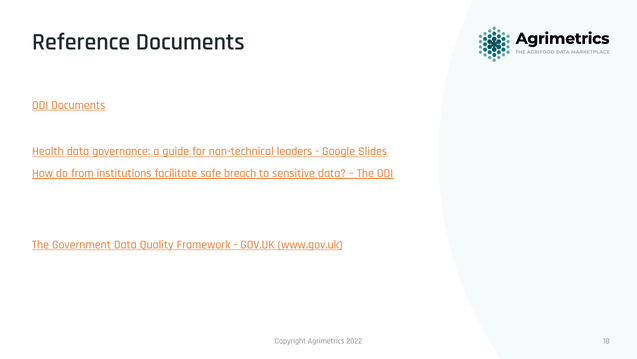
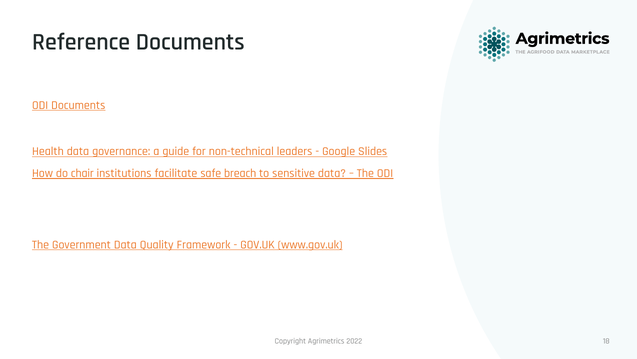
from: from -> chair
